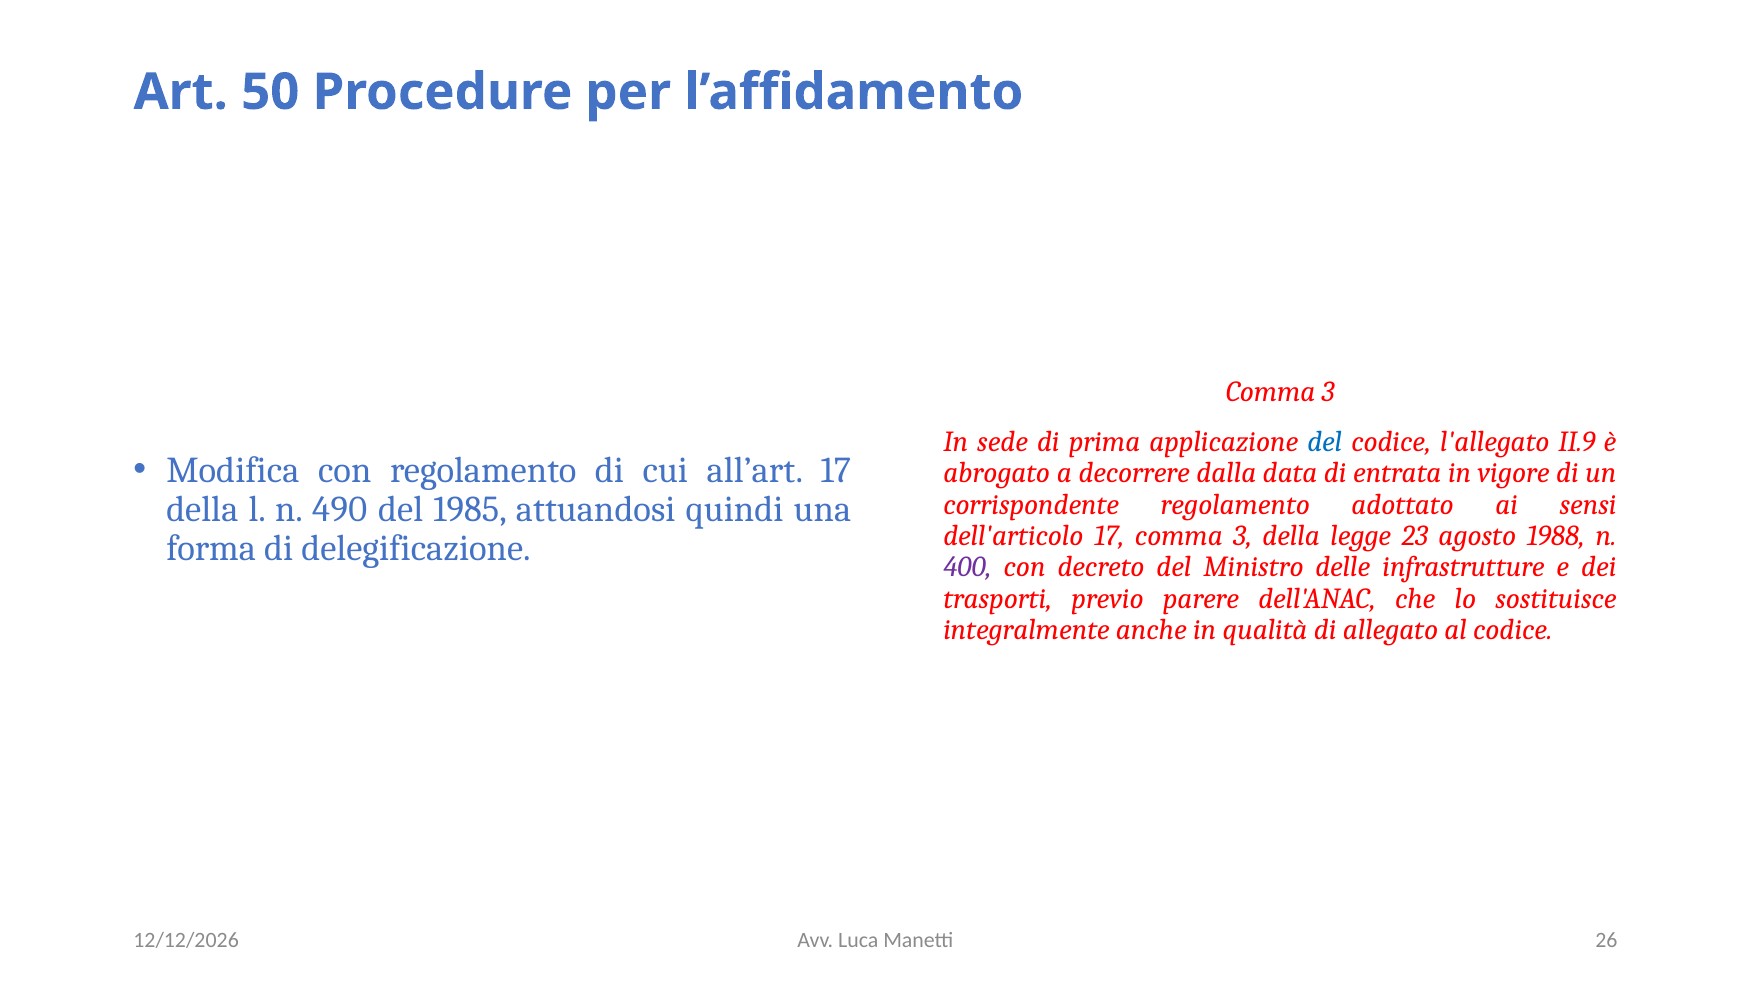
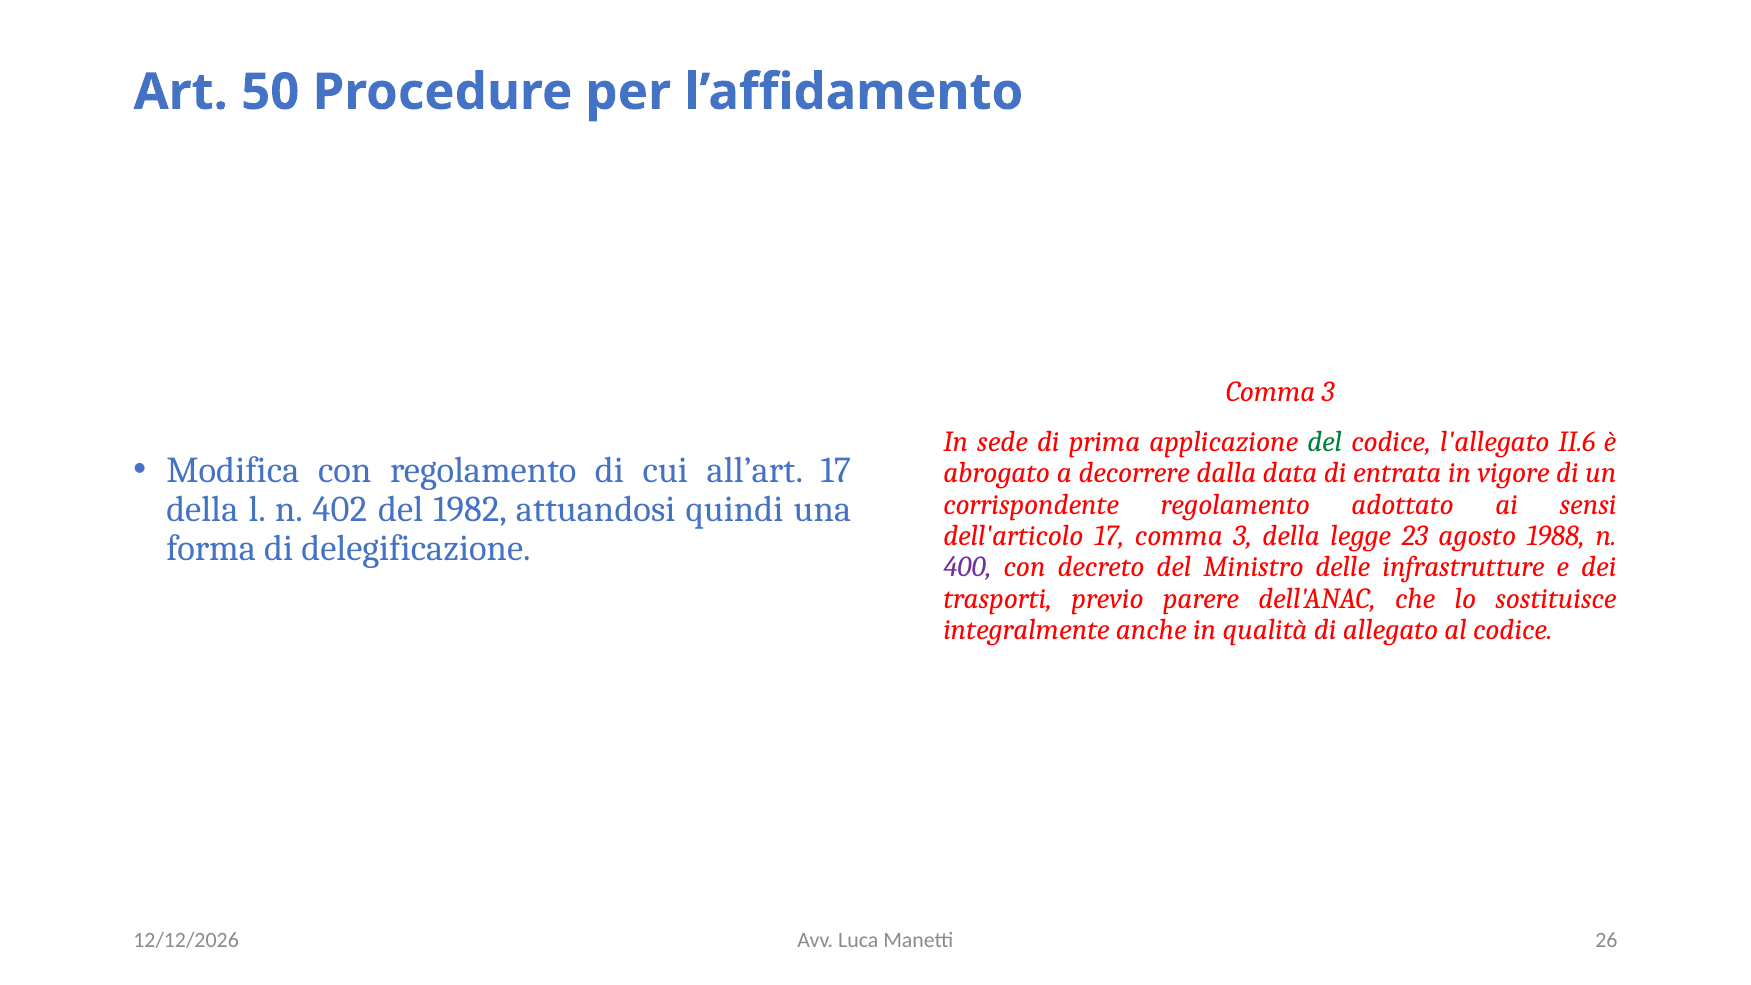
del at (1325, 442) colour: blue -> green
II.9: II.9 -> II.6
490: 490 -> 402
1985: 1985 -> 1982
